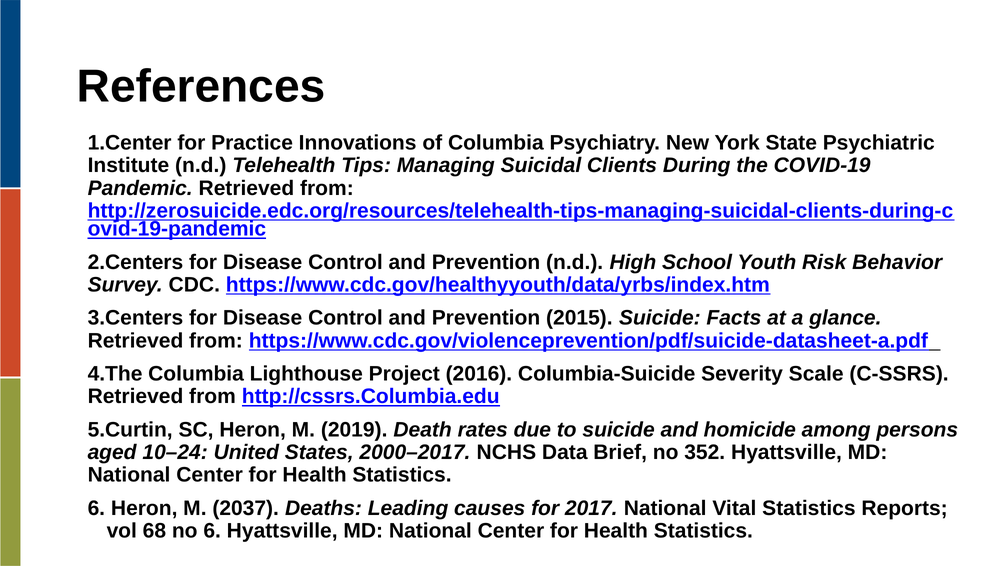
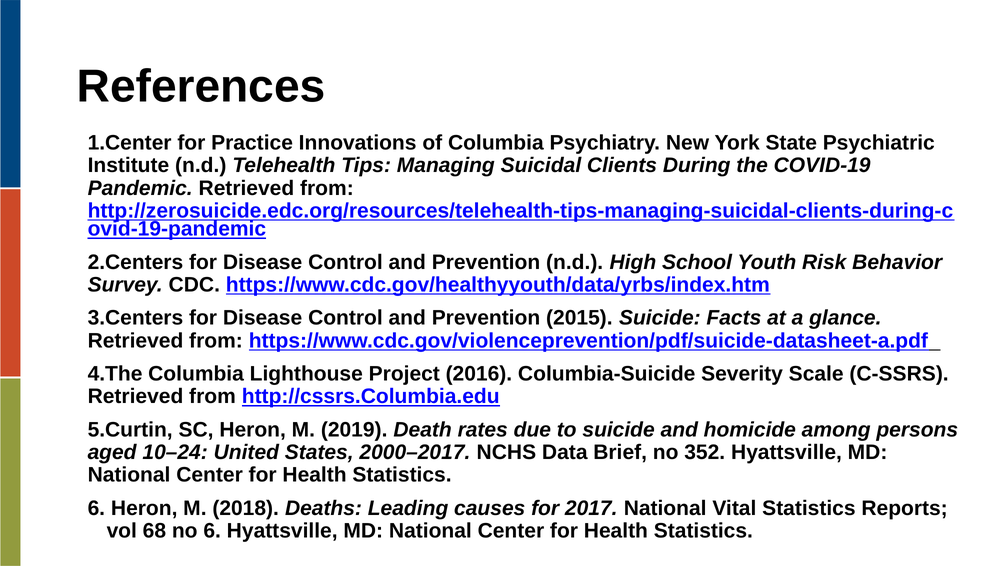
2037: 2037 -> 2018
